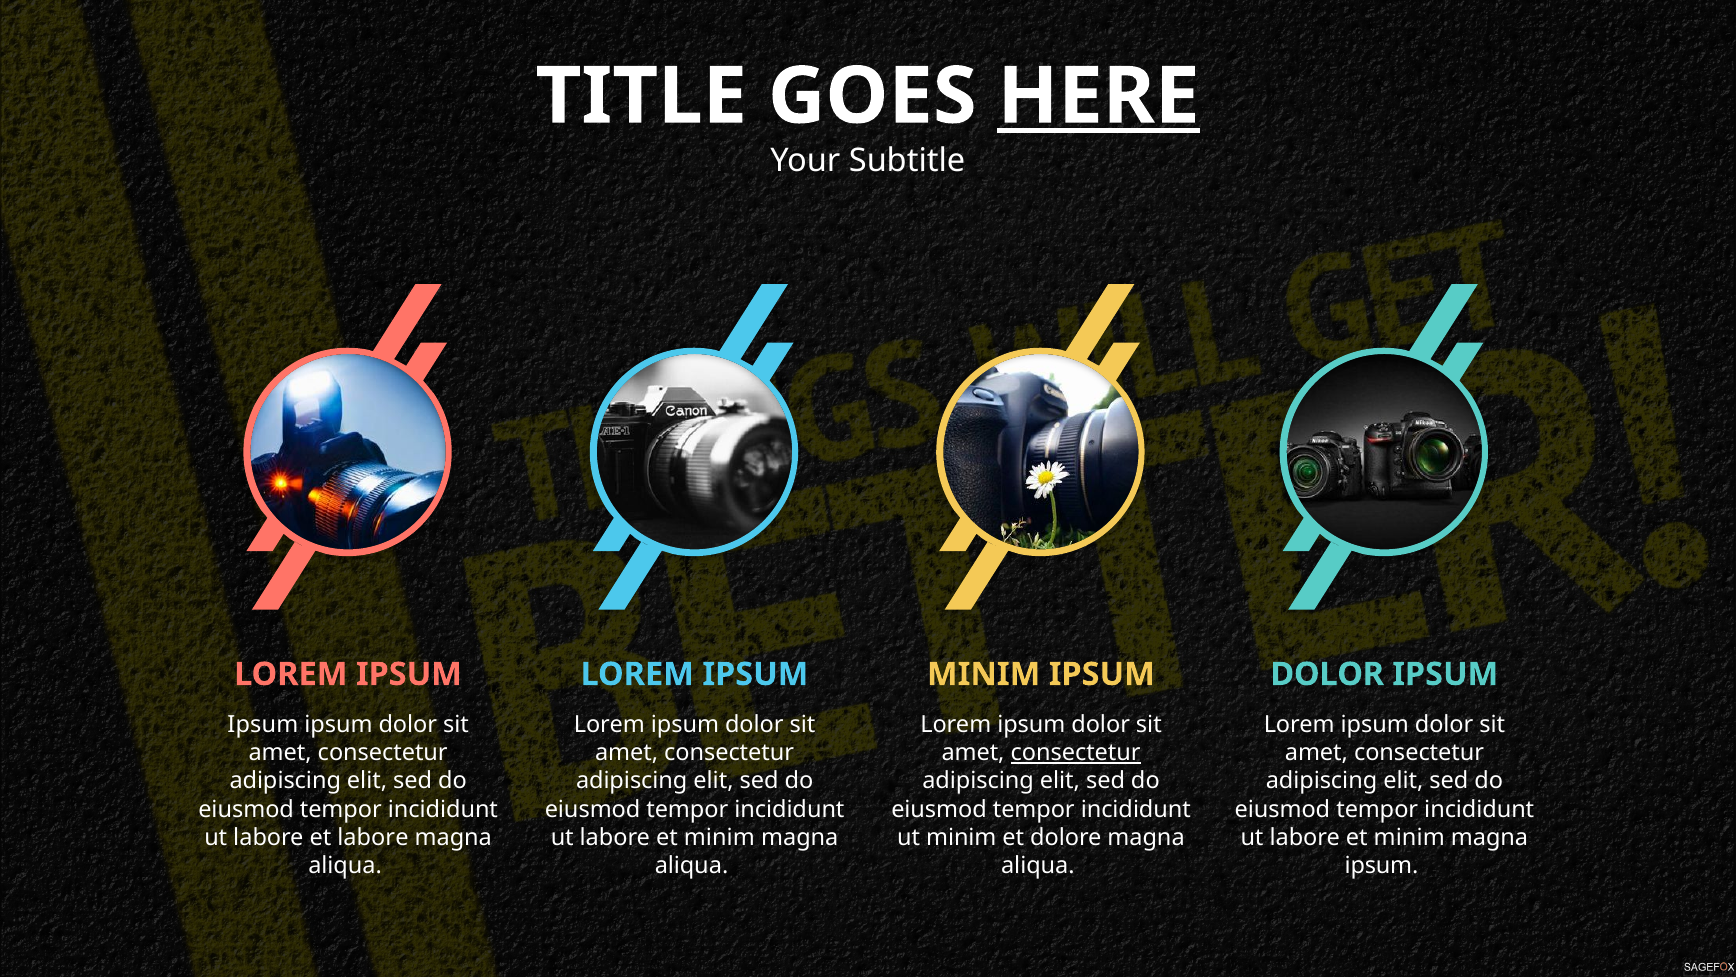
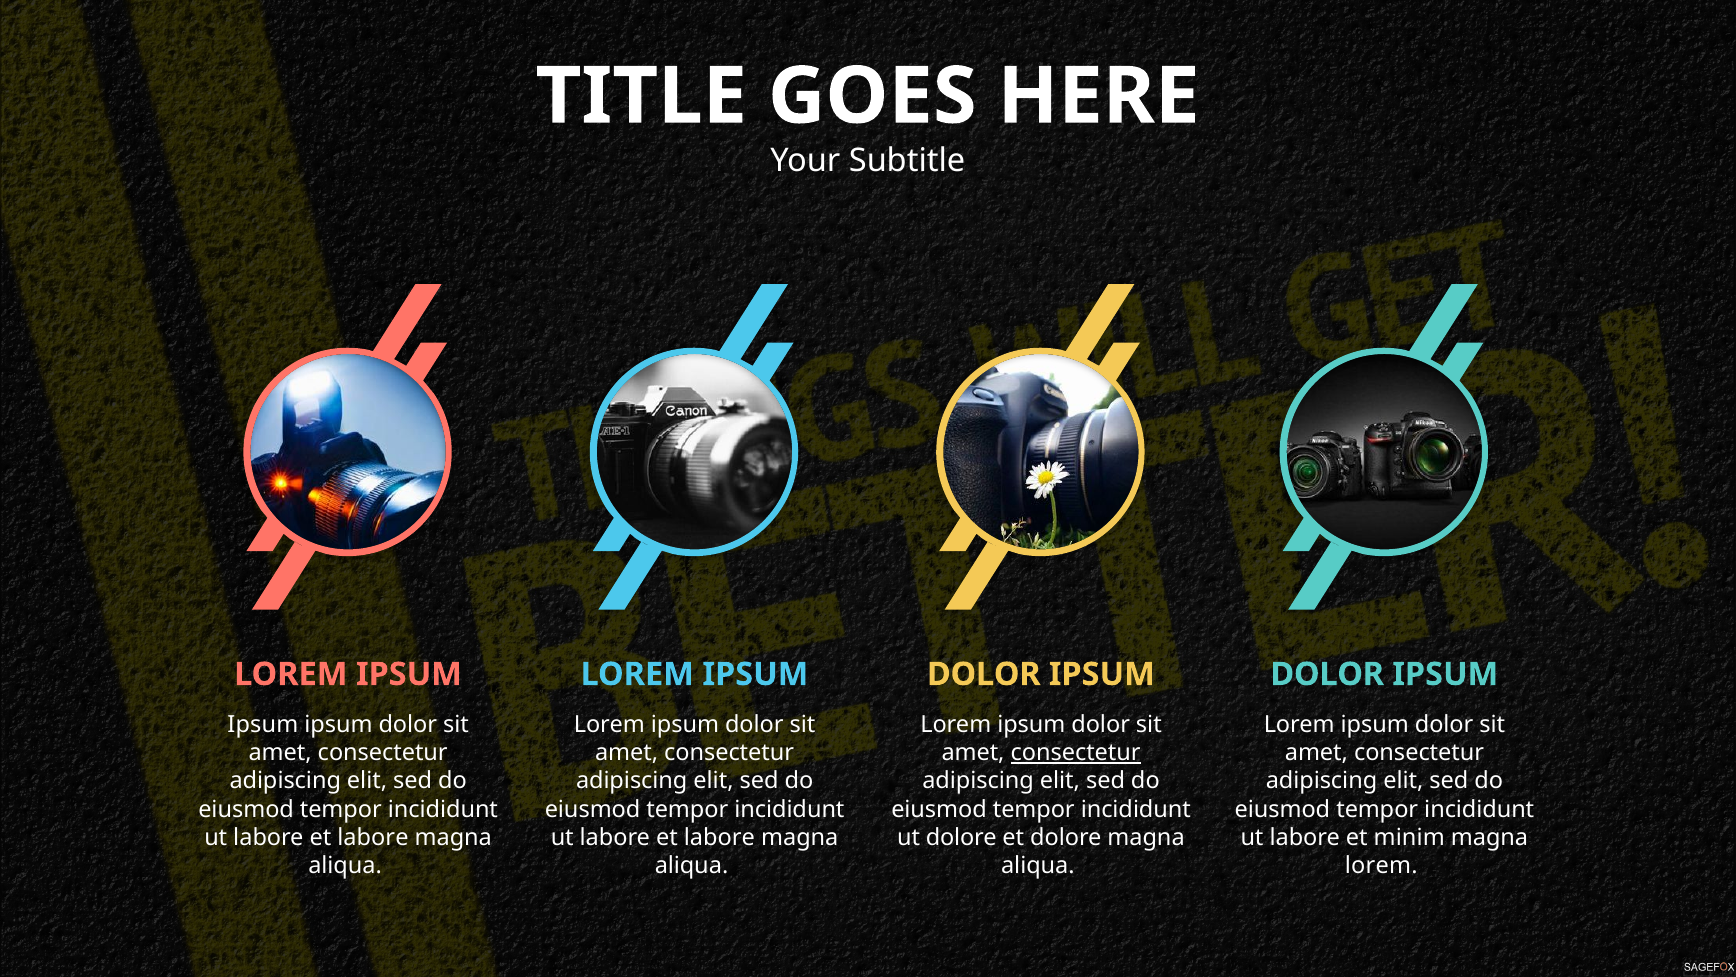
HERE underline: present -> none
MINIM at (984, 674): MINIM -> DOLOR
minim at (719, 837): minim -> labore
ut minim: minim -> dolore
ipsum at (1381, 865): ipsum -> lorem
